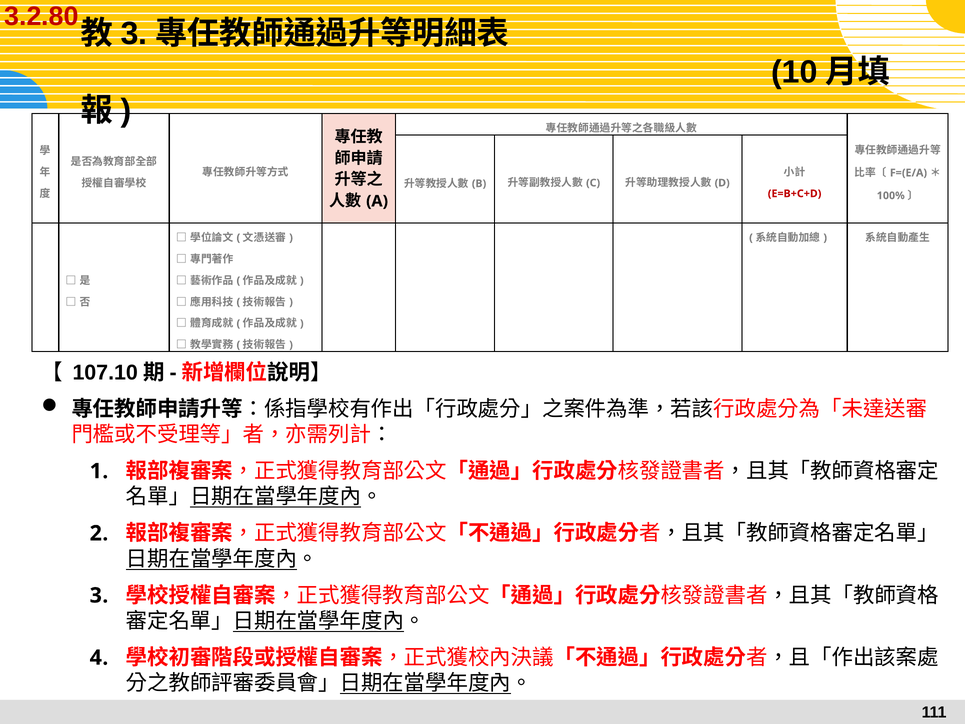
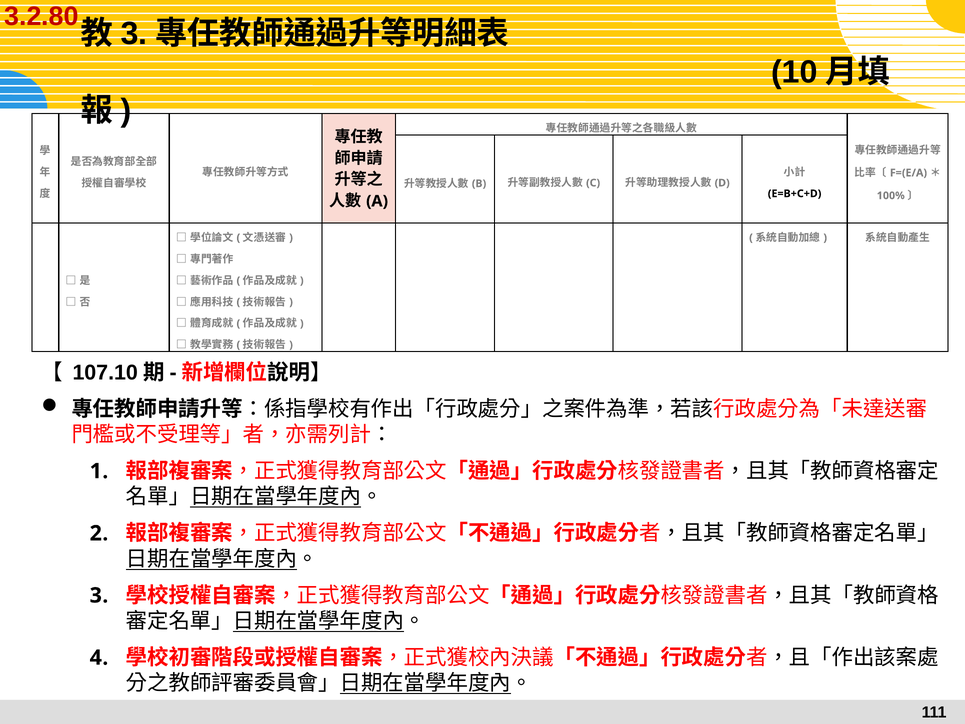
E=B+C+D colour: red -> black
